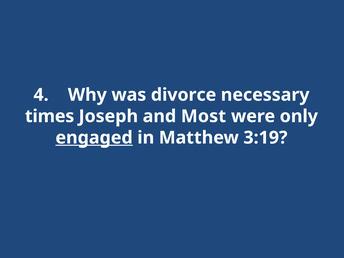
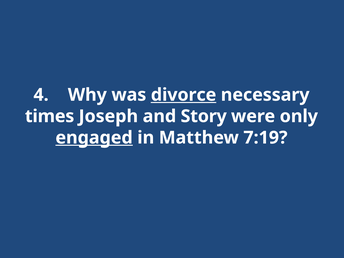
divorce underline: none -> present
Most: Most -> Story
3:19: 3:19 -> 7:19
